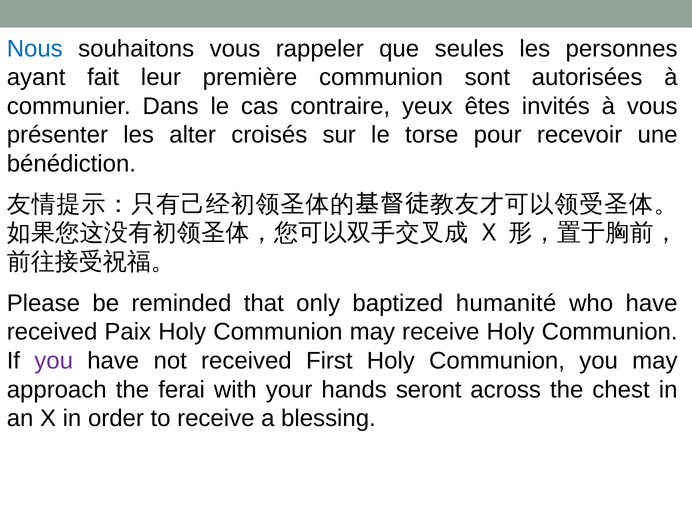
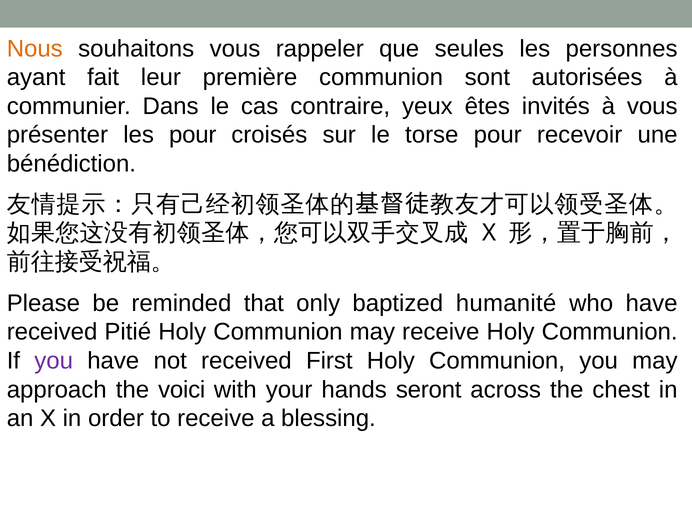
Nous colour: blue -> orange
les alter: alter -> pour
Paix: Paix -> Pitié
ferai: ferai -> voici
